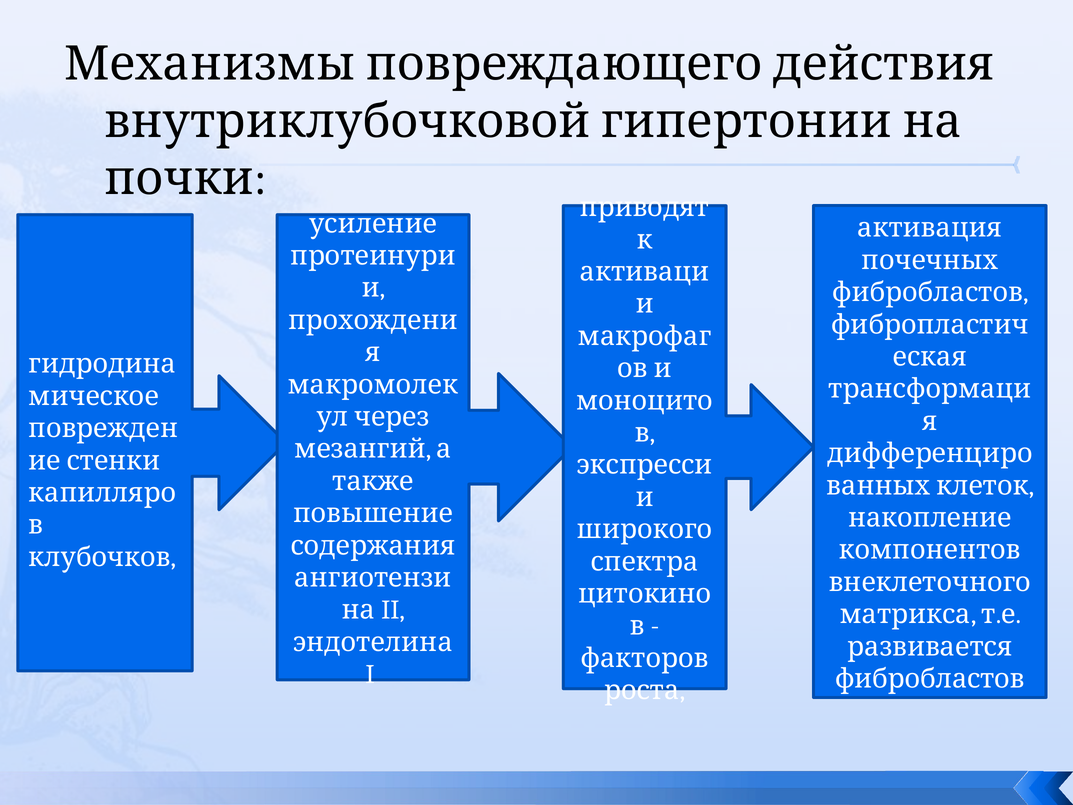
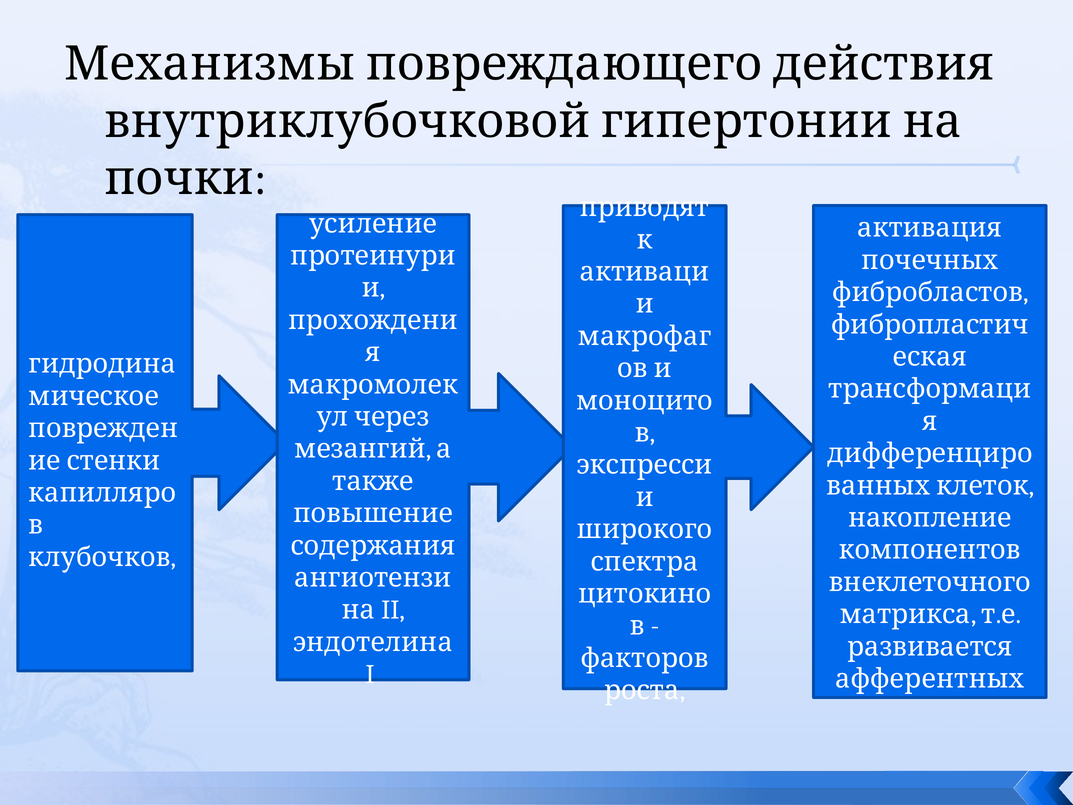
фибробластов at (930, 679): фибробластов -> афферентных
